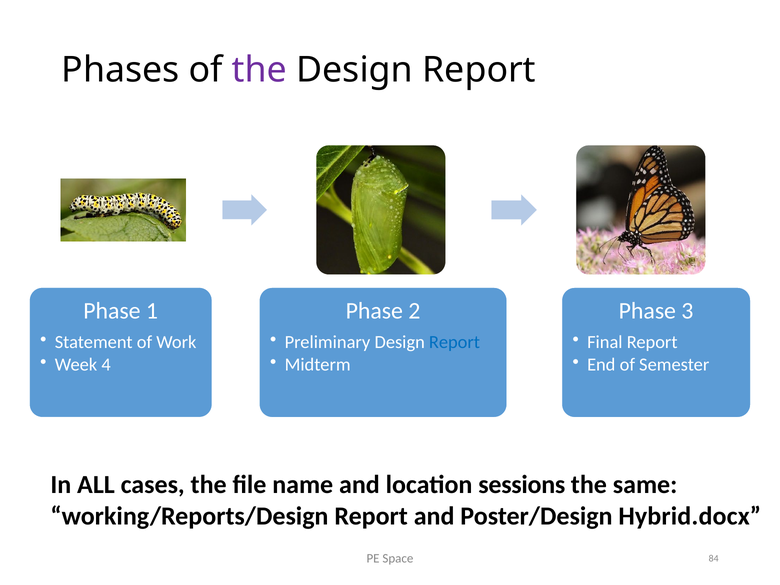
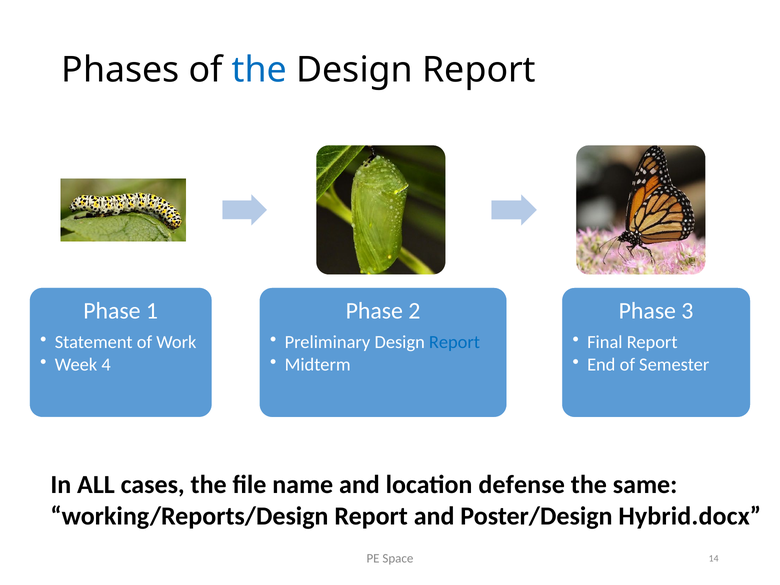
the at (259, 70) colour: purple -> blue
sessions: sessions -> defense
84: 84 -> 14
